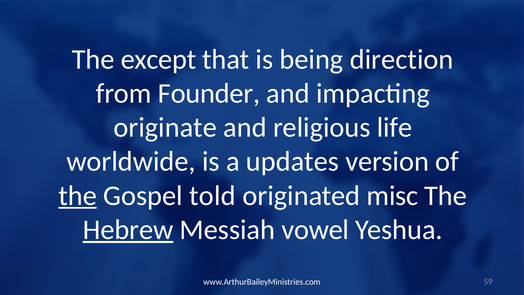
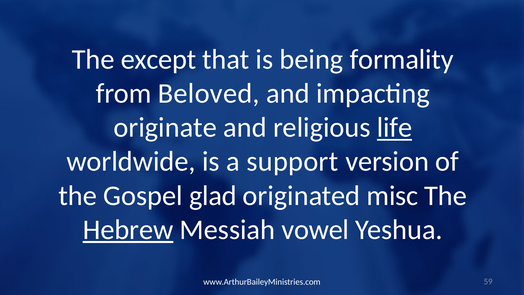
direction: direction -> formality
Founder: Founder -> Beloved
life underline: none -> present
updates: updates -> support
the at (78, 196) underline: present -> none
told: told -> glad
